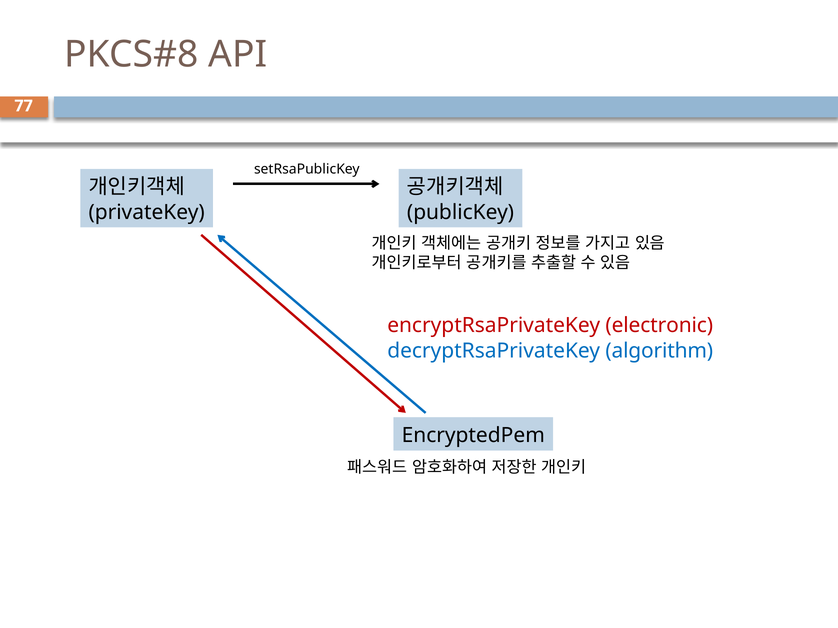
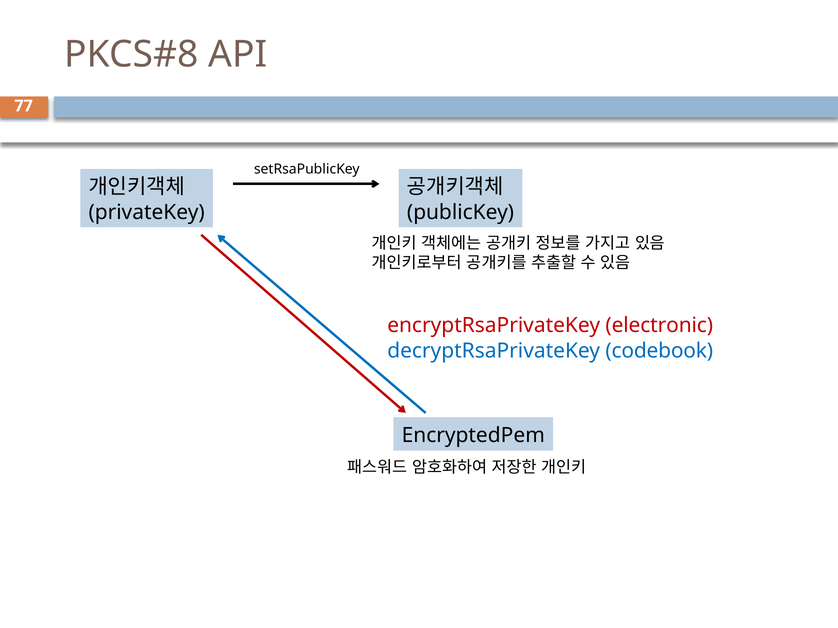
algorithm: algorithm -> codebook
